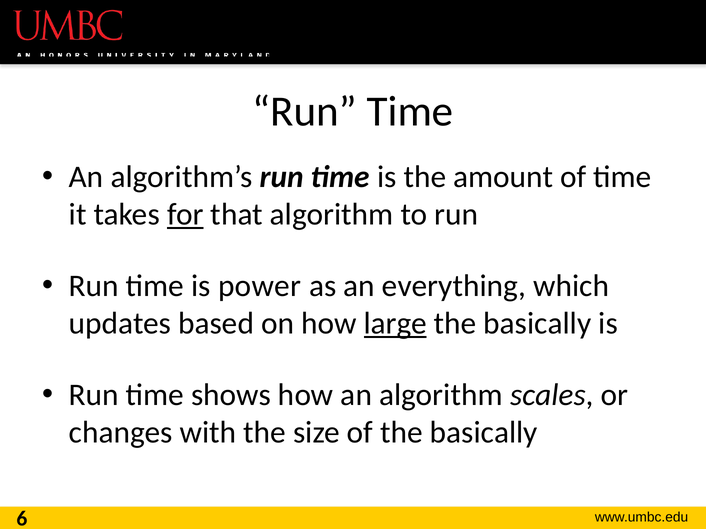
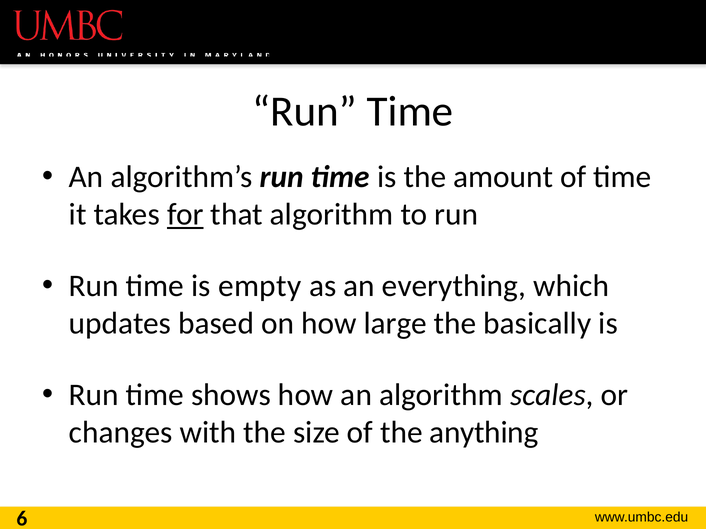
power: power -> empty
large underline: present -> none
of the basically: basically -> anything
